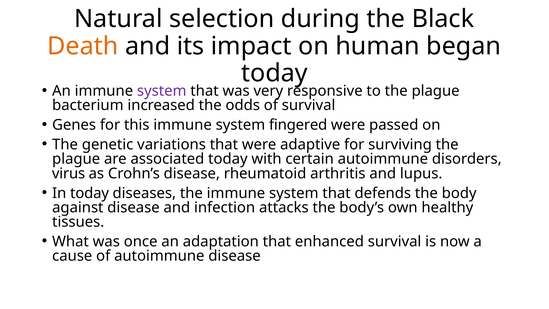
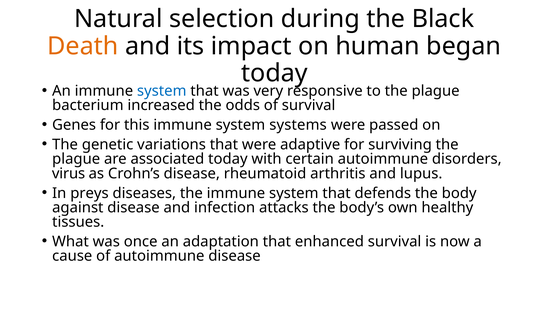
system at (162, 91) colour: purple -> blue
fingered: fingered -> systems
In today: today -> preys
